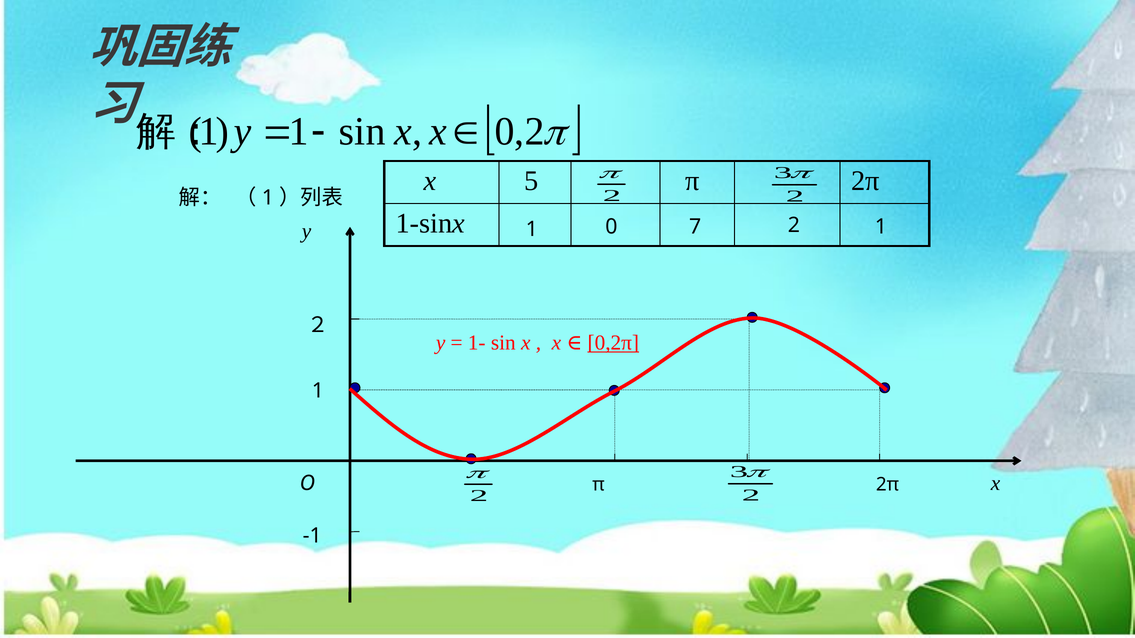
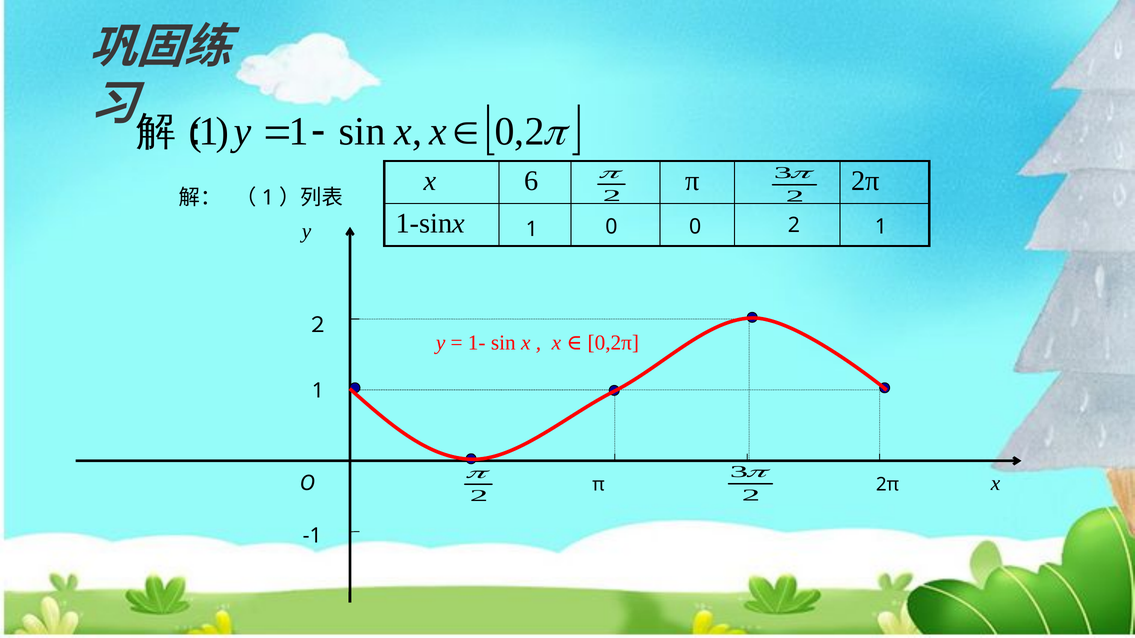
5: 5 -> 6
0 7: 7 -> 0
0,2π underline: present -> none
